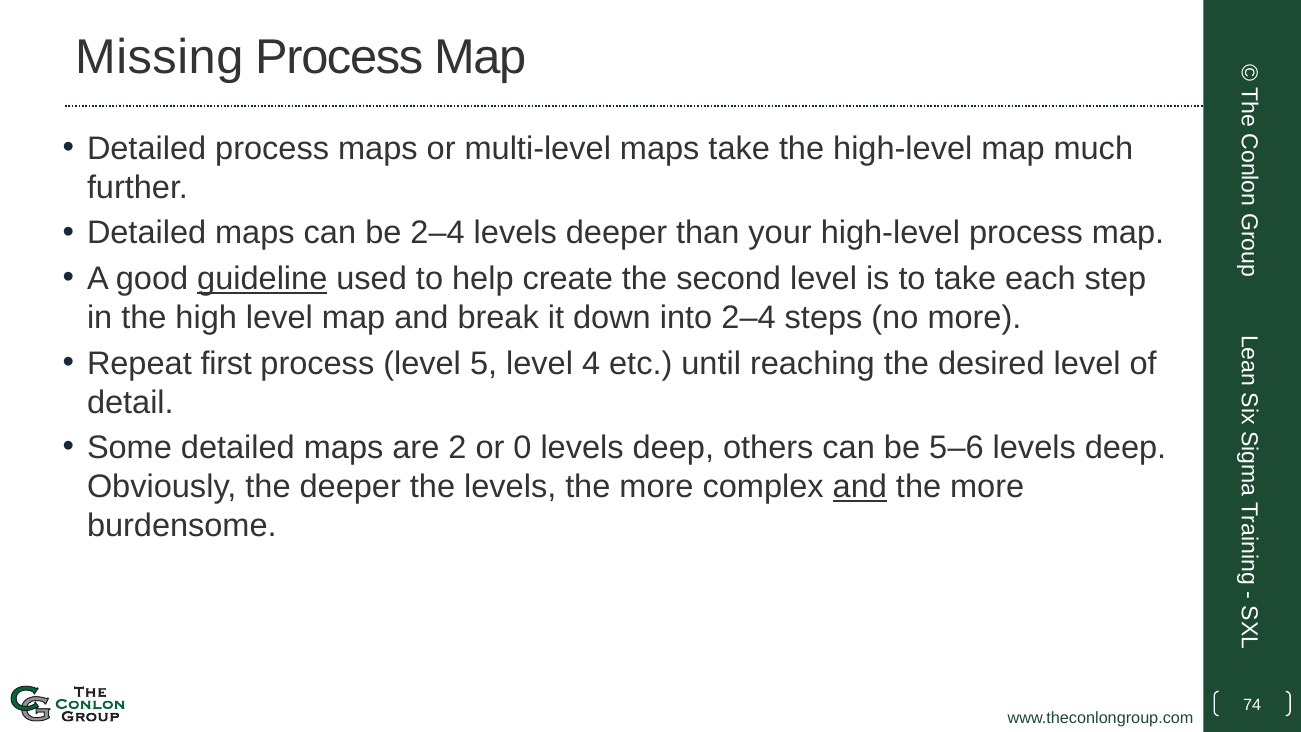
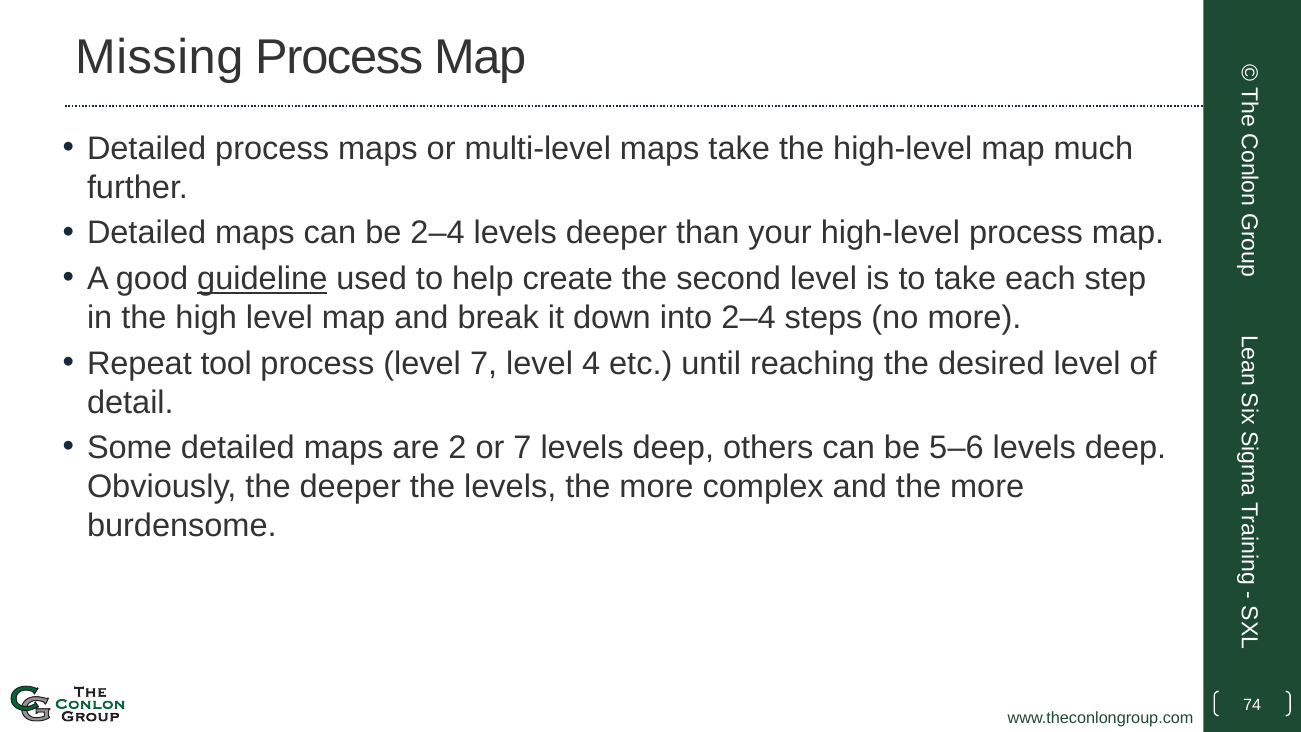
first: first -> tool
level 5: 5 -> 7
or 0: 0 -> 7
and at (860, 487) underline: present -> none
